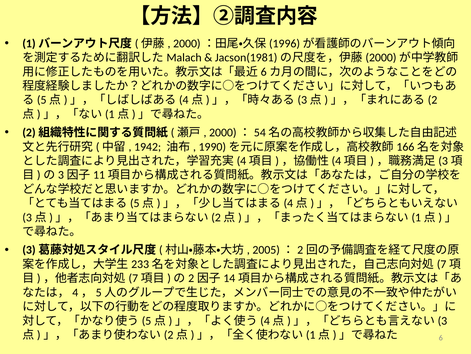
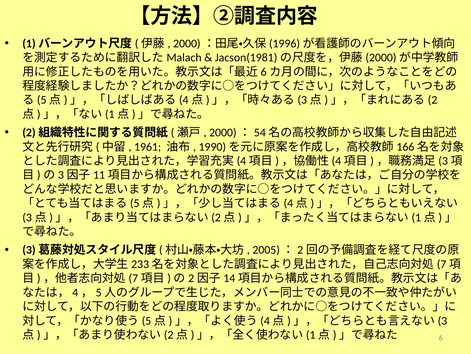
1942: 1942 -> 1961
